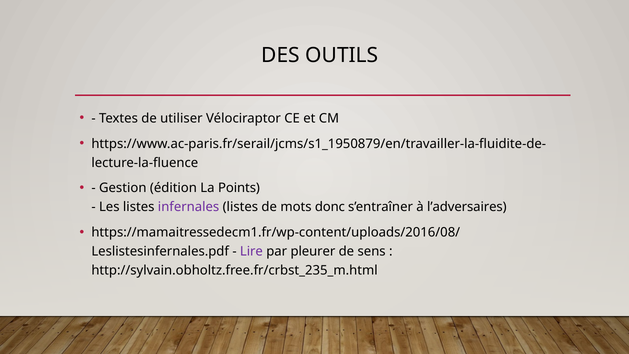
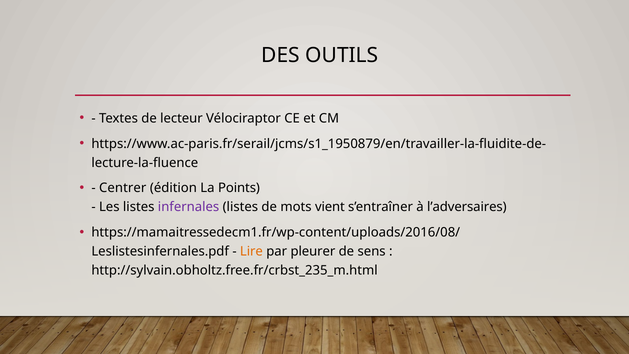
utiliser: utiliser -> lecteur
Gestion: Gestion -> Centrer
donc: donc -> vient
Lire colour: purple -> orange
